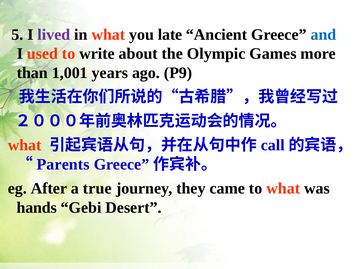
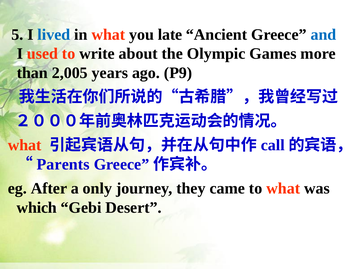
lived colour: purple -> blue
1,001: 1,001 -> 2,005
true: true -> only
hands: hands -> which
